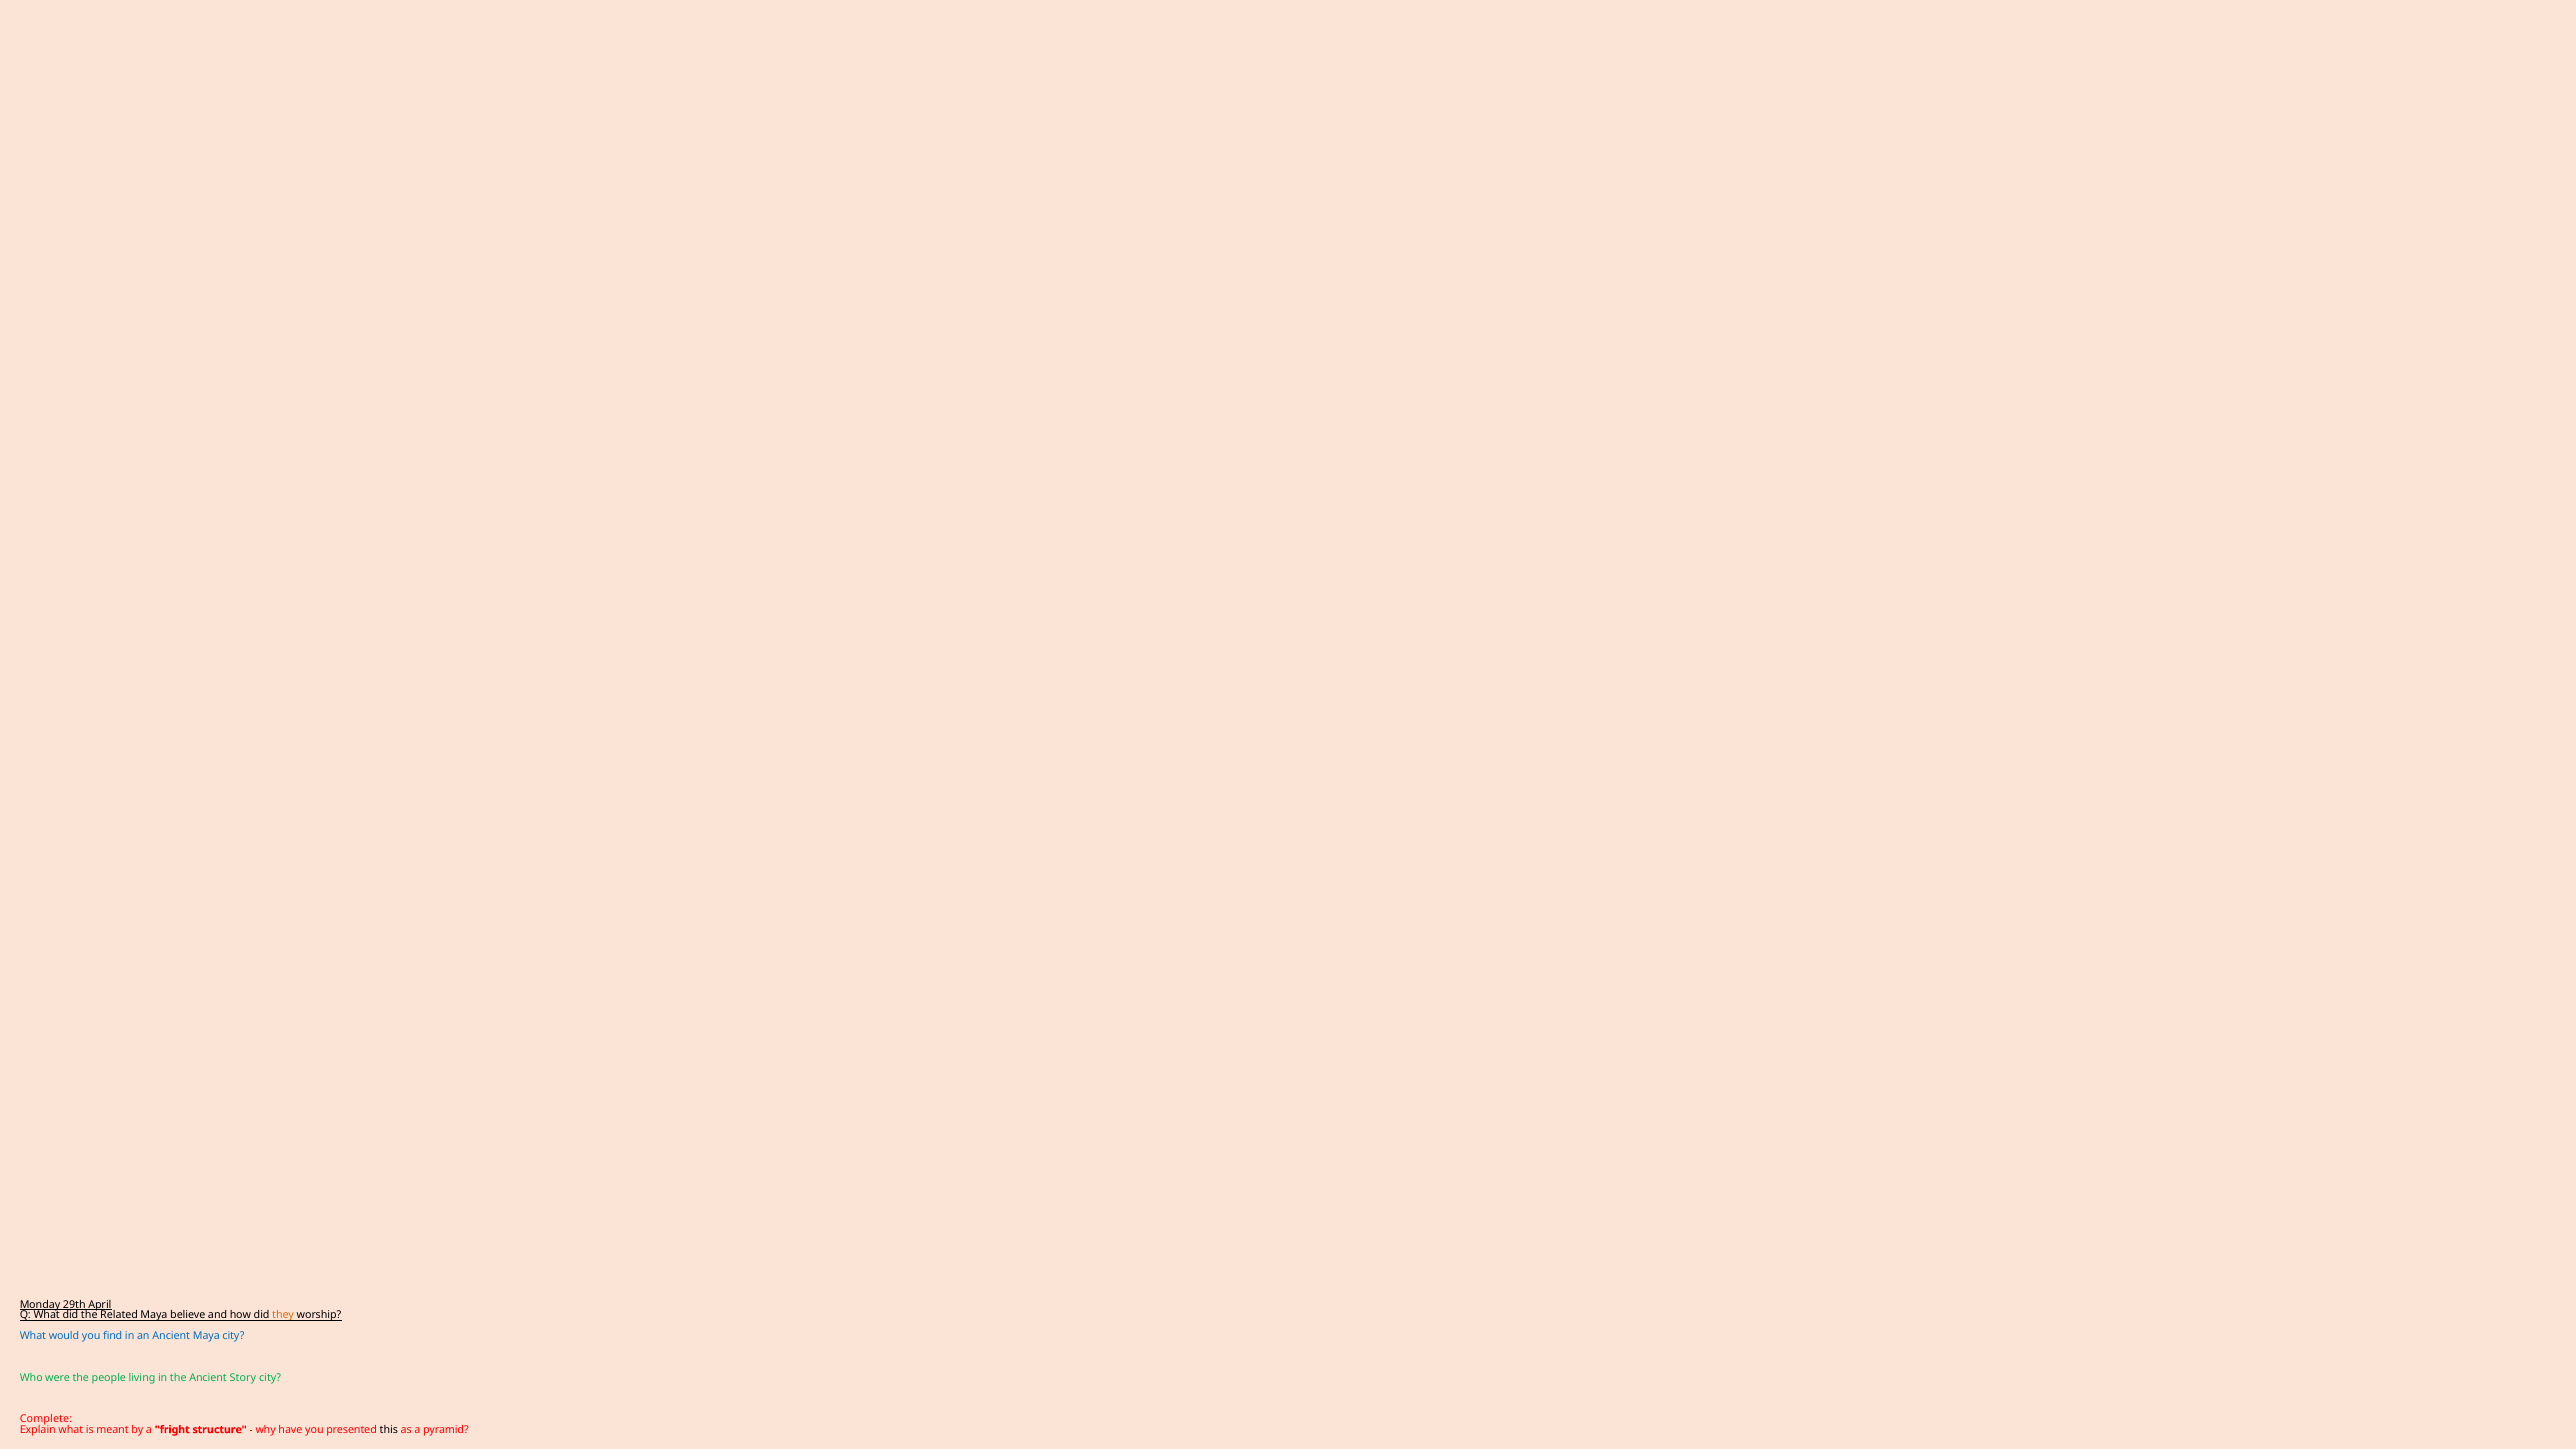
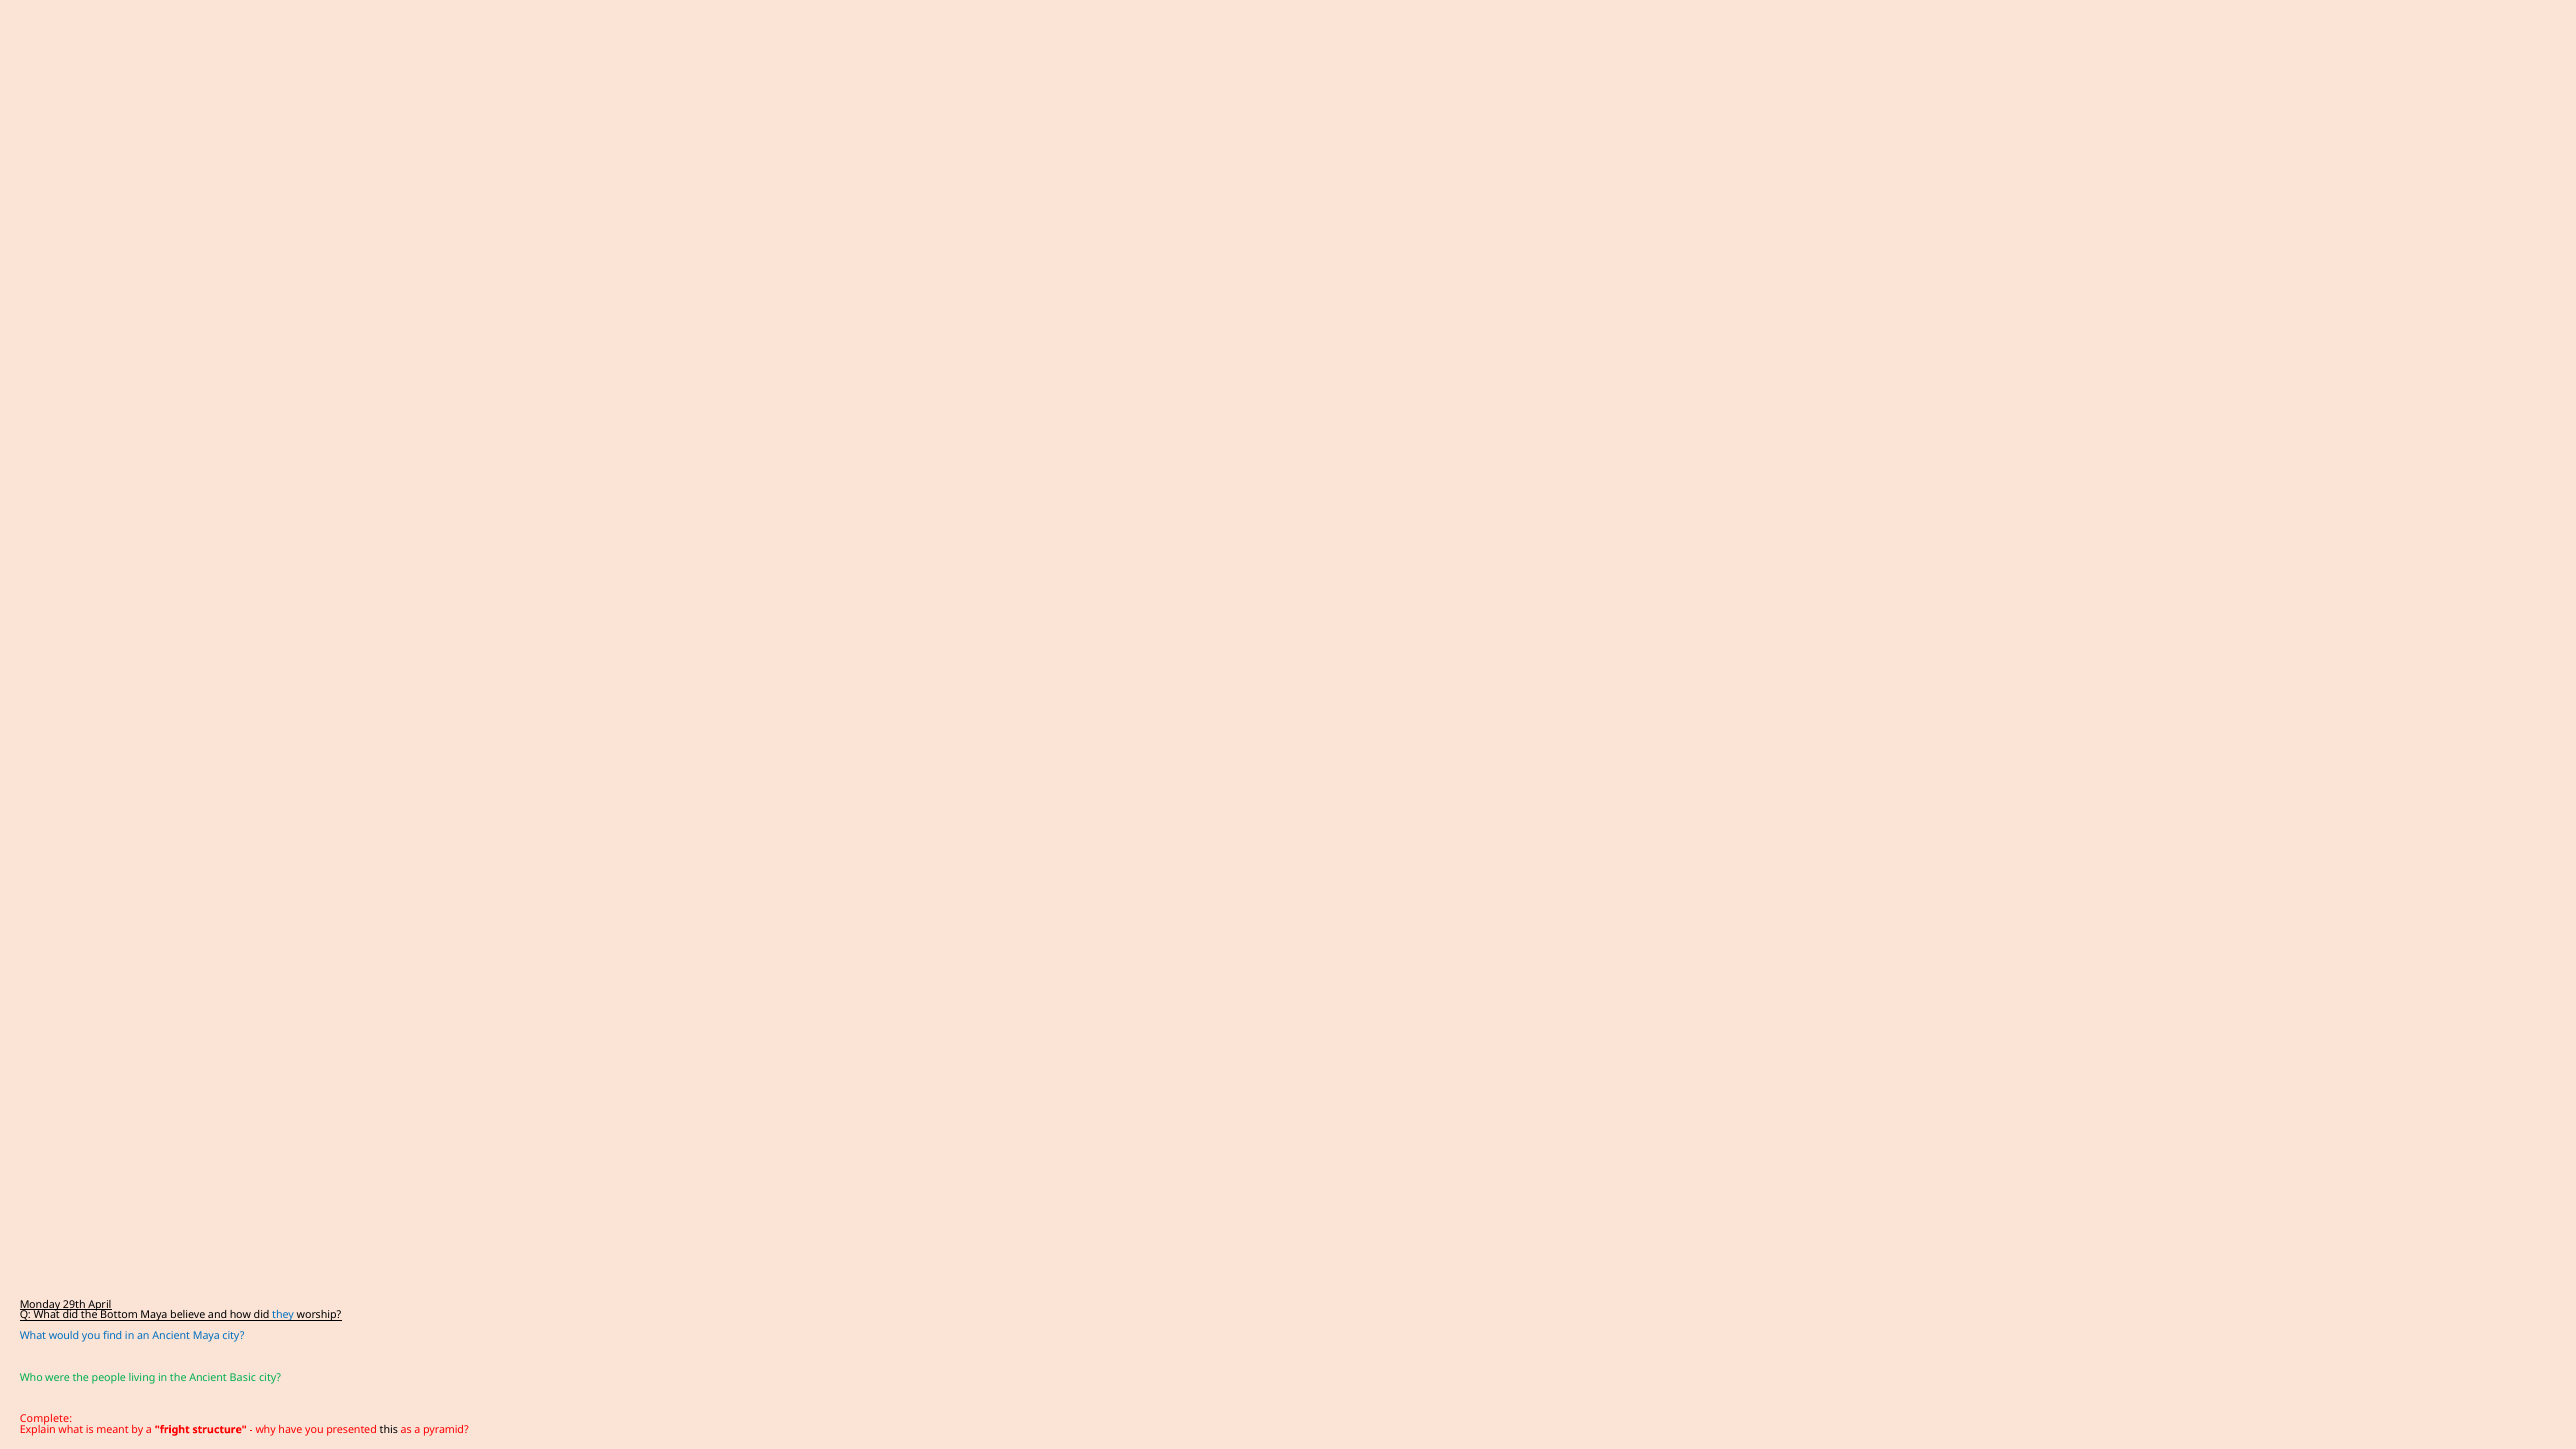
Related: Related -> Bottom
they colour: orange -> blue
Story: Story -> Basic
